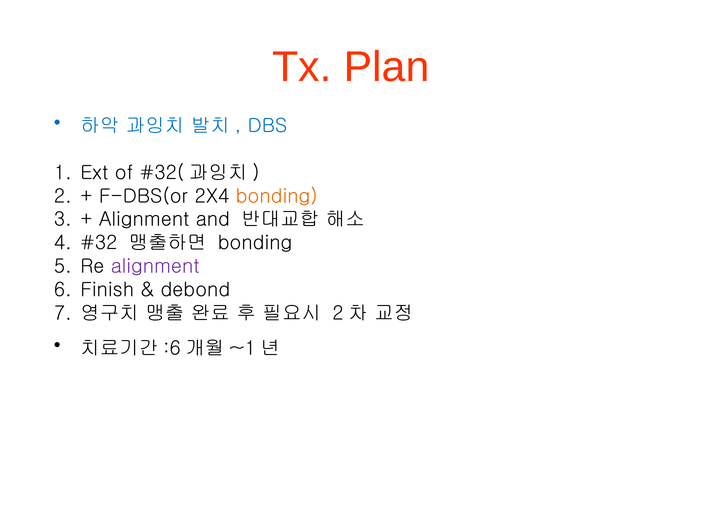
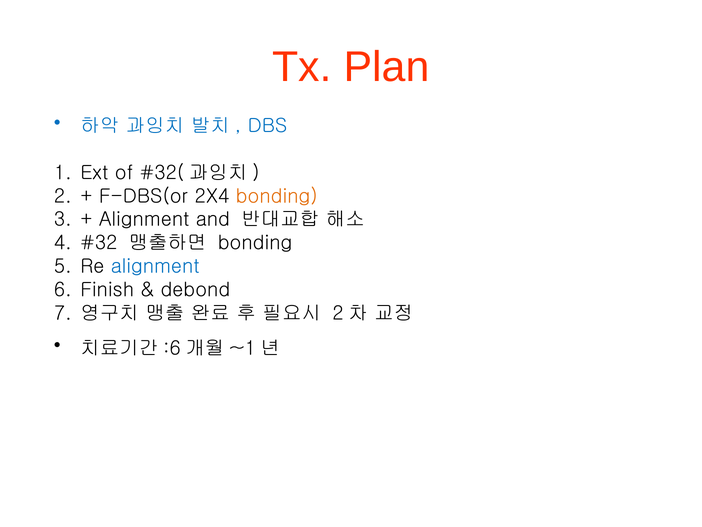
alignment at (155, 266) colour: purple -> blue
